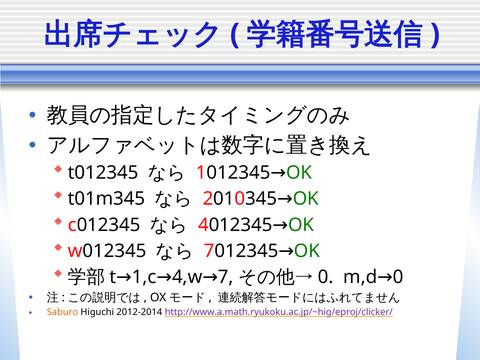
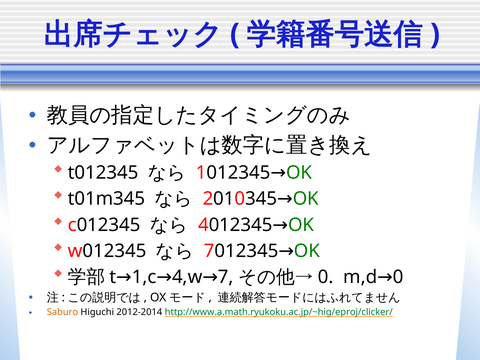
http://www.a.math.ryukoku.ac.jp/~hig/eproj/clicker/ colour: purple -> green
